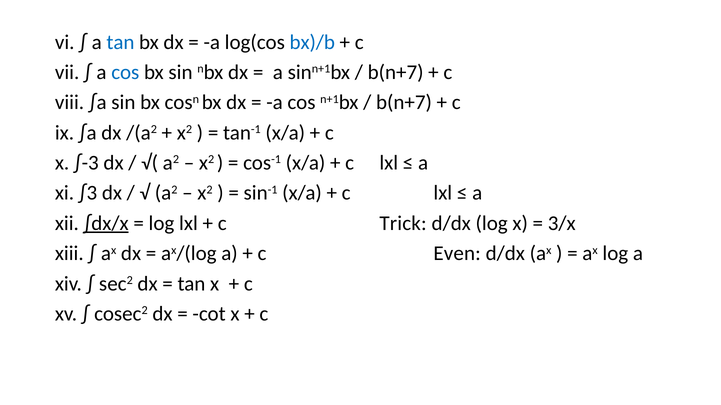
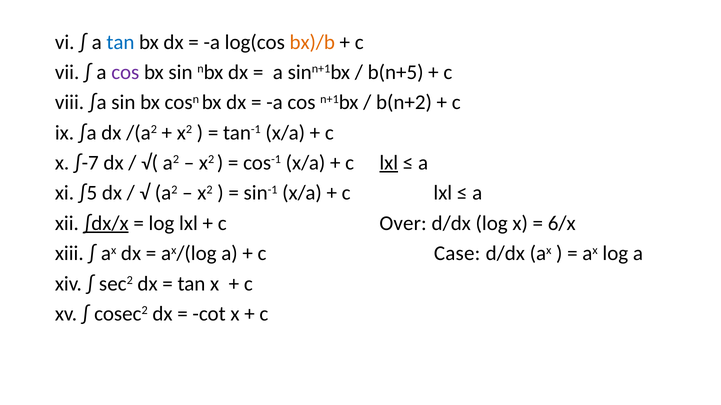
bx)/b colour: blue -> orange
cos at (125, 72) colour: blue -> purple
b(n+7 at (396, 72): b(n+7 -> b(n+5
b(n+7 at (404, 103): b(n+7 -> b(n+2
∫-3: ∫-3 -> ∫-7
lxl at (389, 163) underline: none -> present
∫3: ∫3 -> ∫5
Trick: Trick -> Over
3/x: 3/x -> 6/x
Even: Even -> Case
